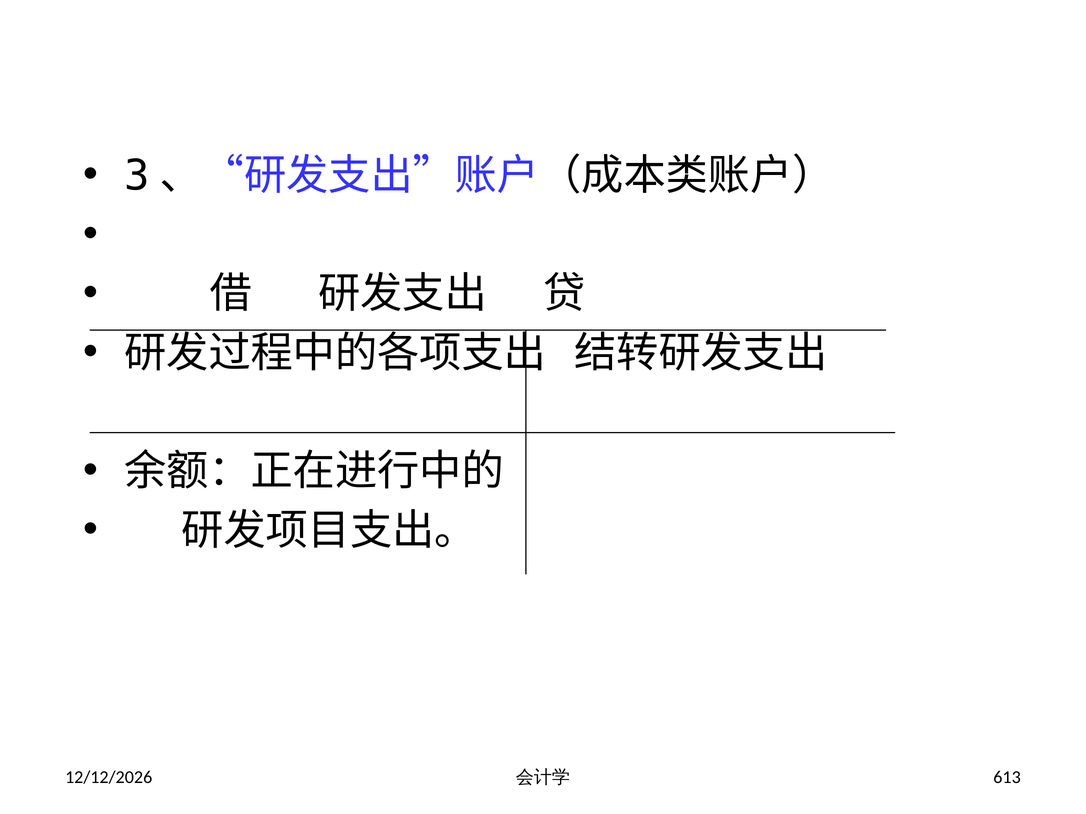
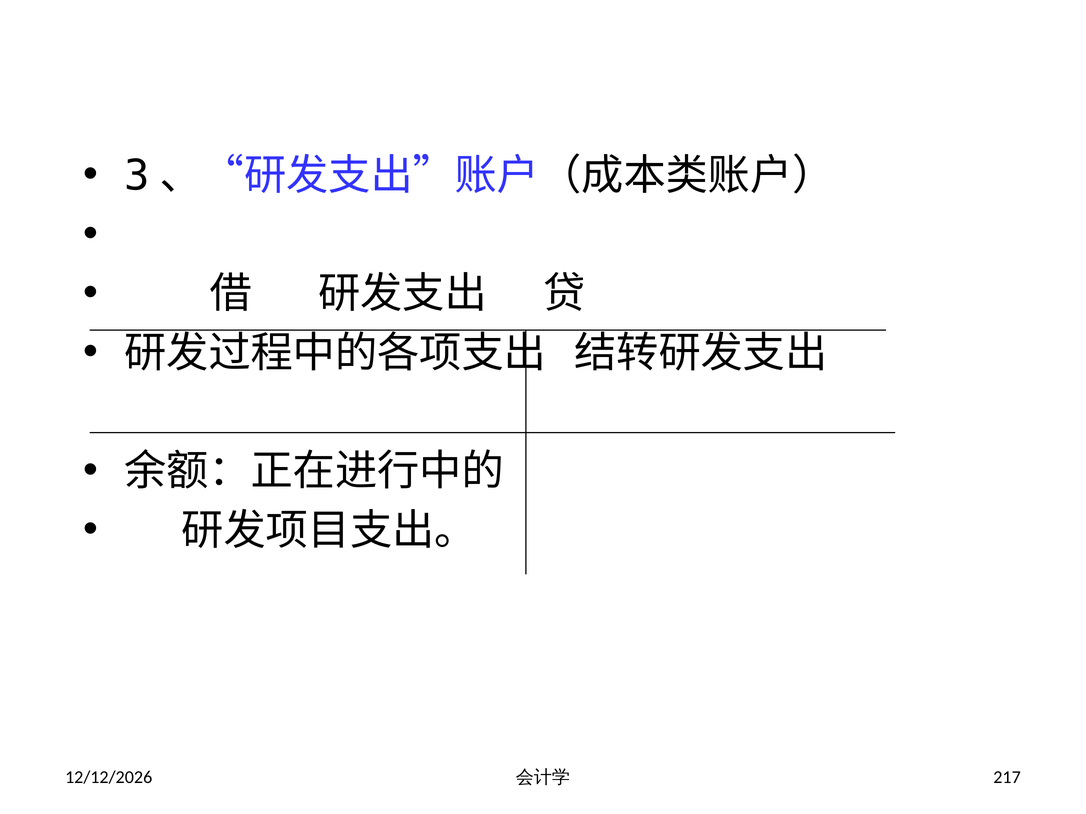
613: 613 -> 217
